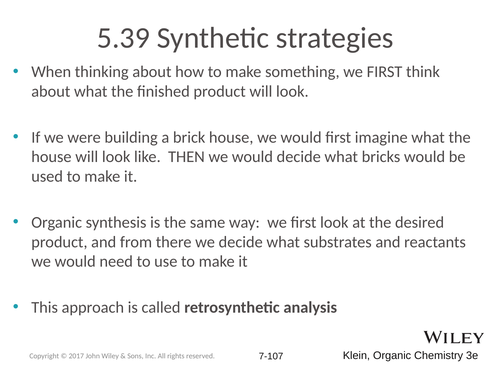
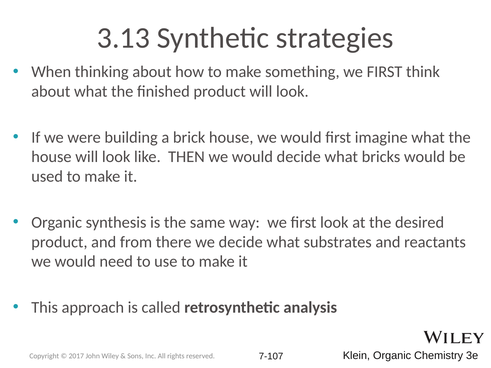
5.39: 5.39 -> 3.13
